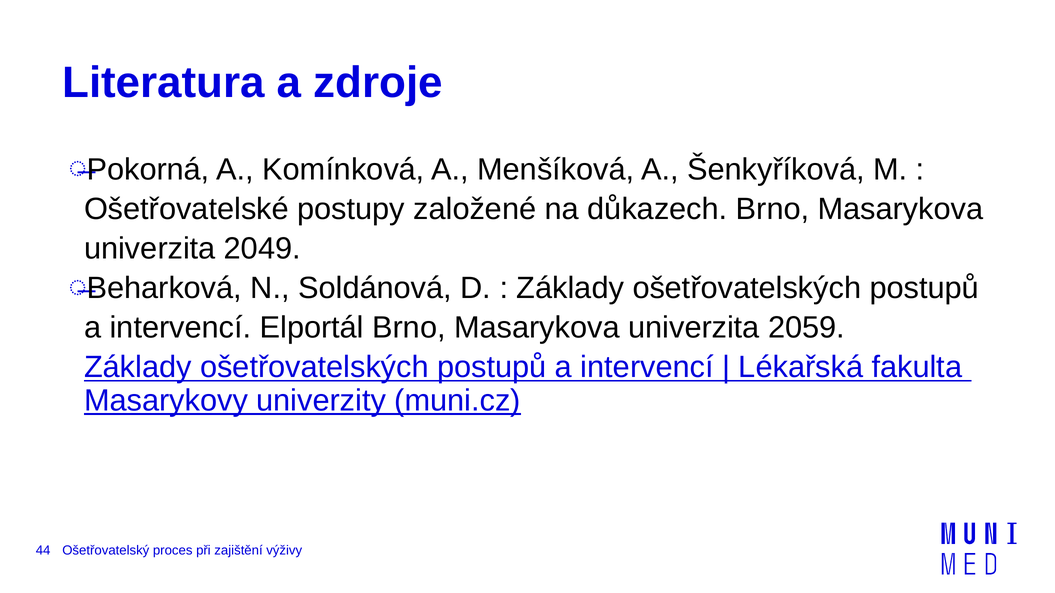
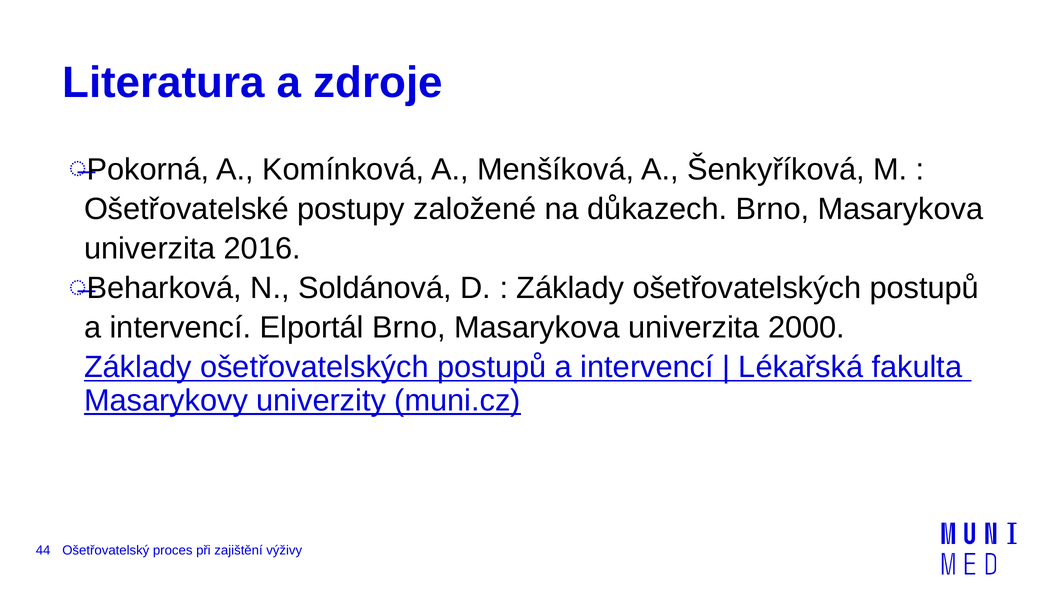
2049: 2049 -> 2016
2059: 2059 -> 2000
